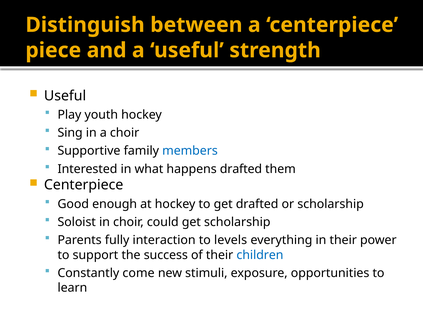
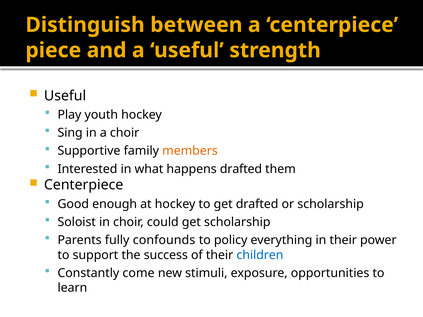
members colour: blue -> orange
interaction: interaction -> confounds
levels: levels -> policy
